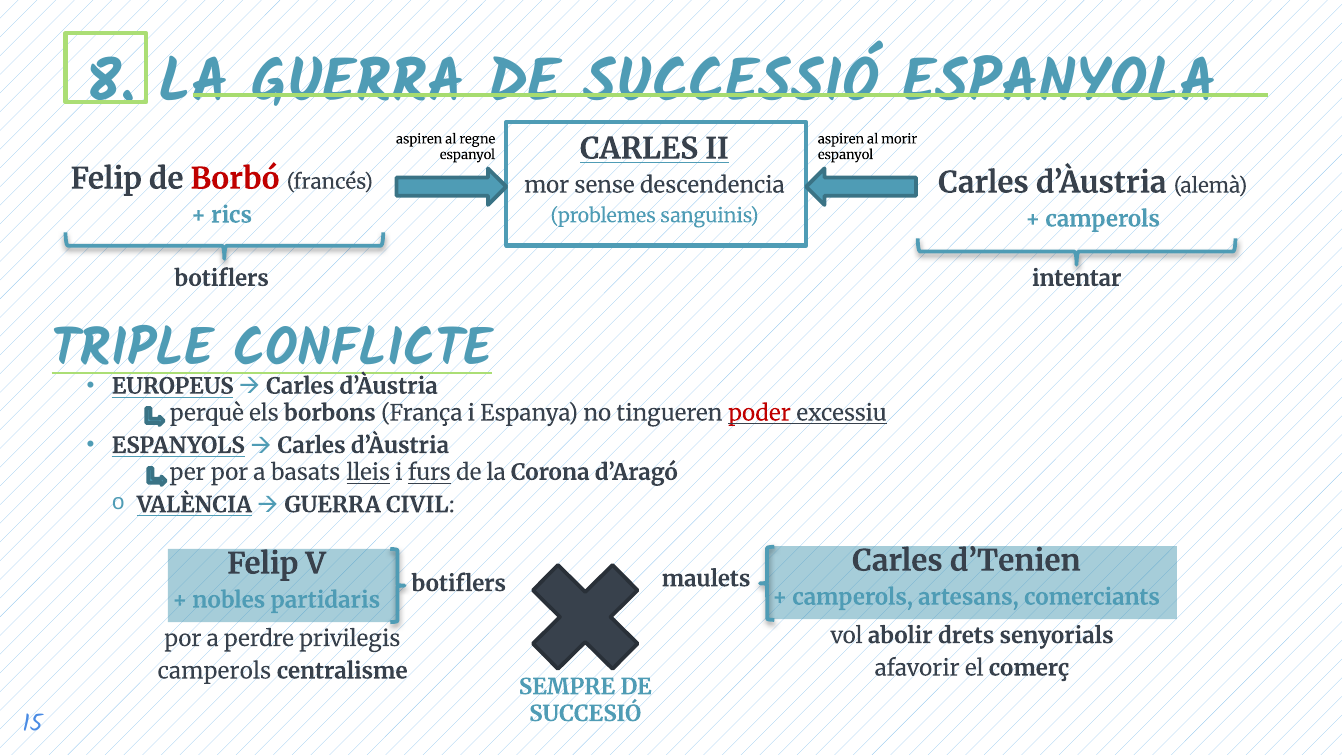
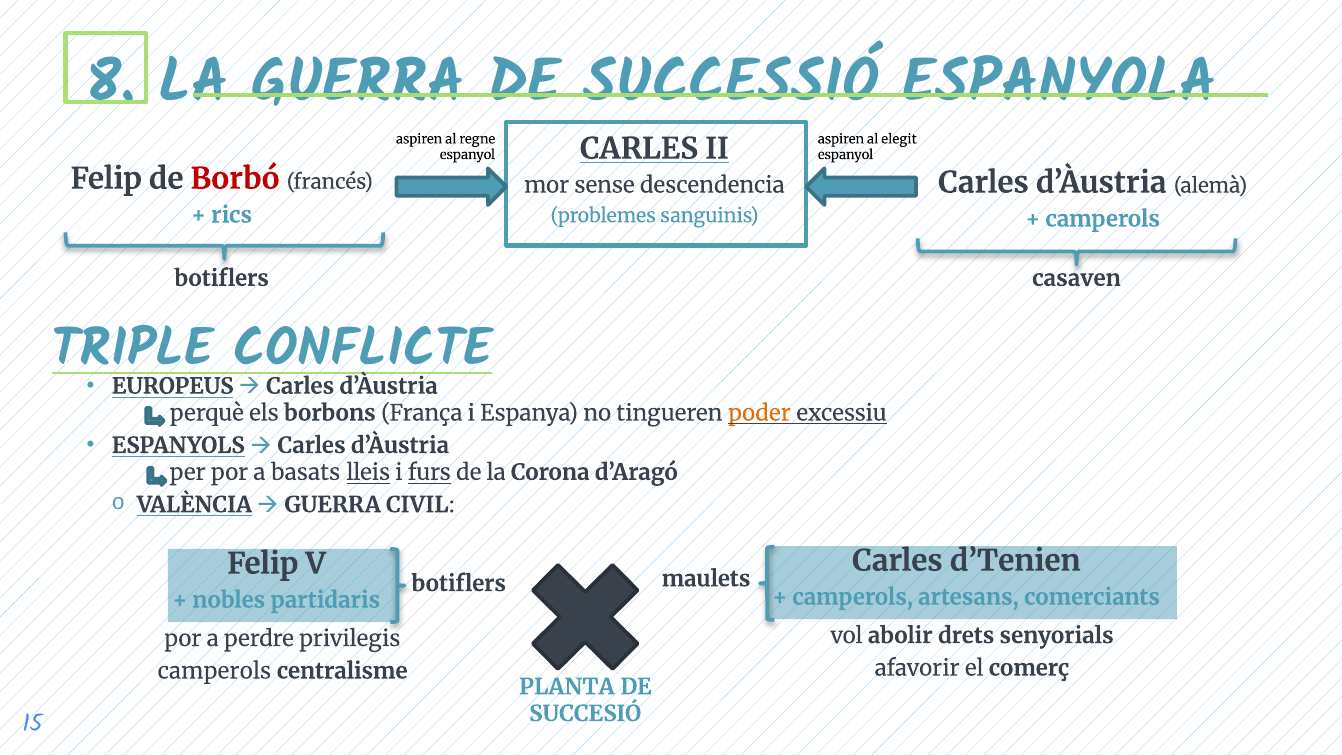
morir: morir -> elegit
intentar: intentar -> casaven
poder colour: red -> orange
SEMPRE: SEMPRE -> PLANTA
